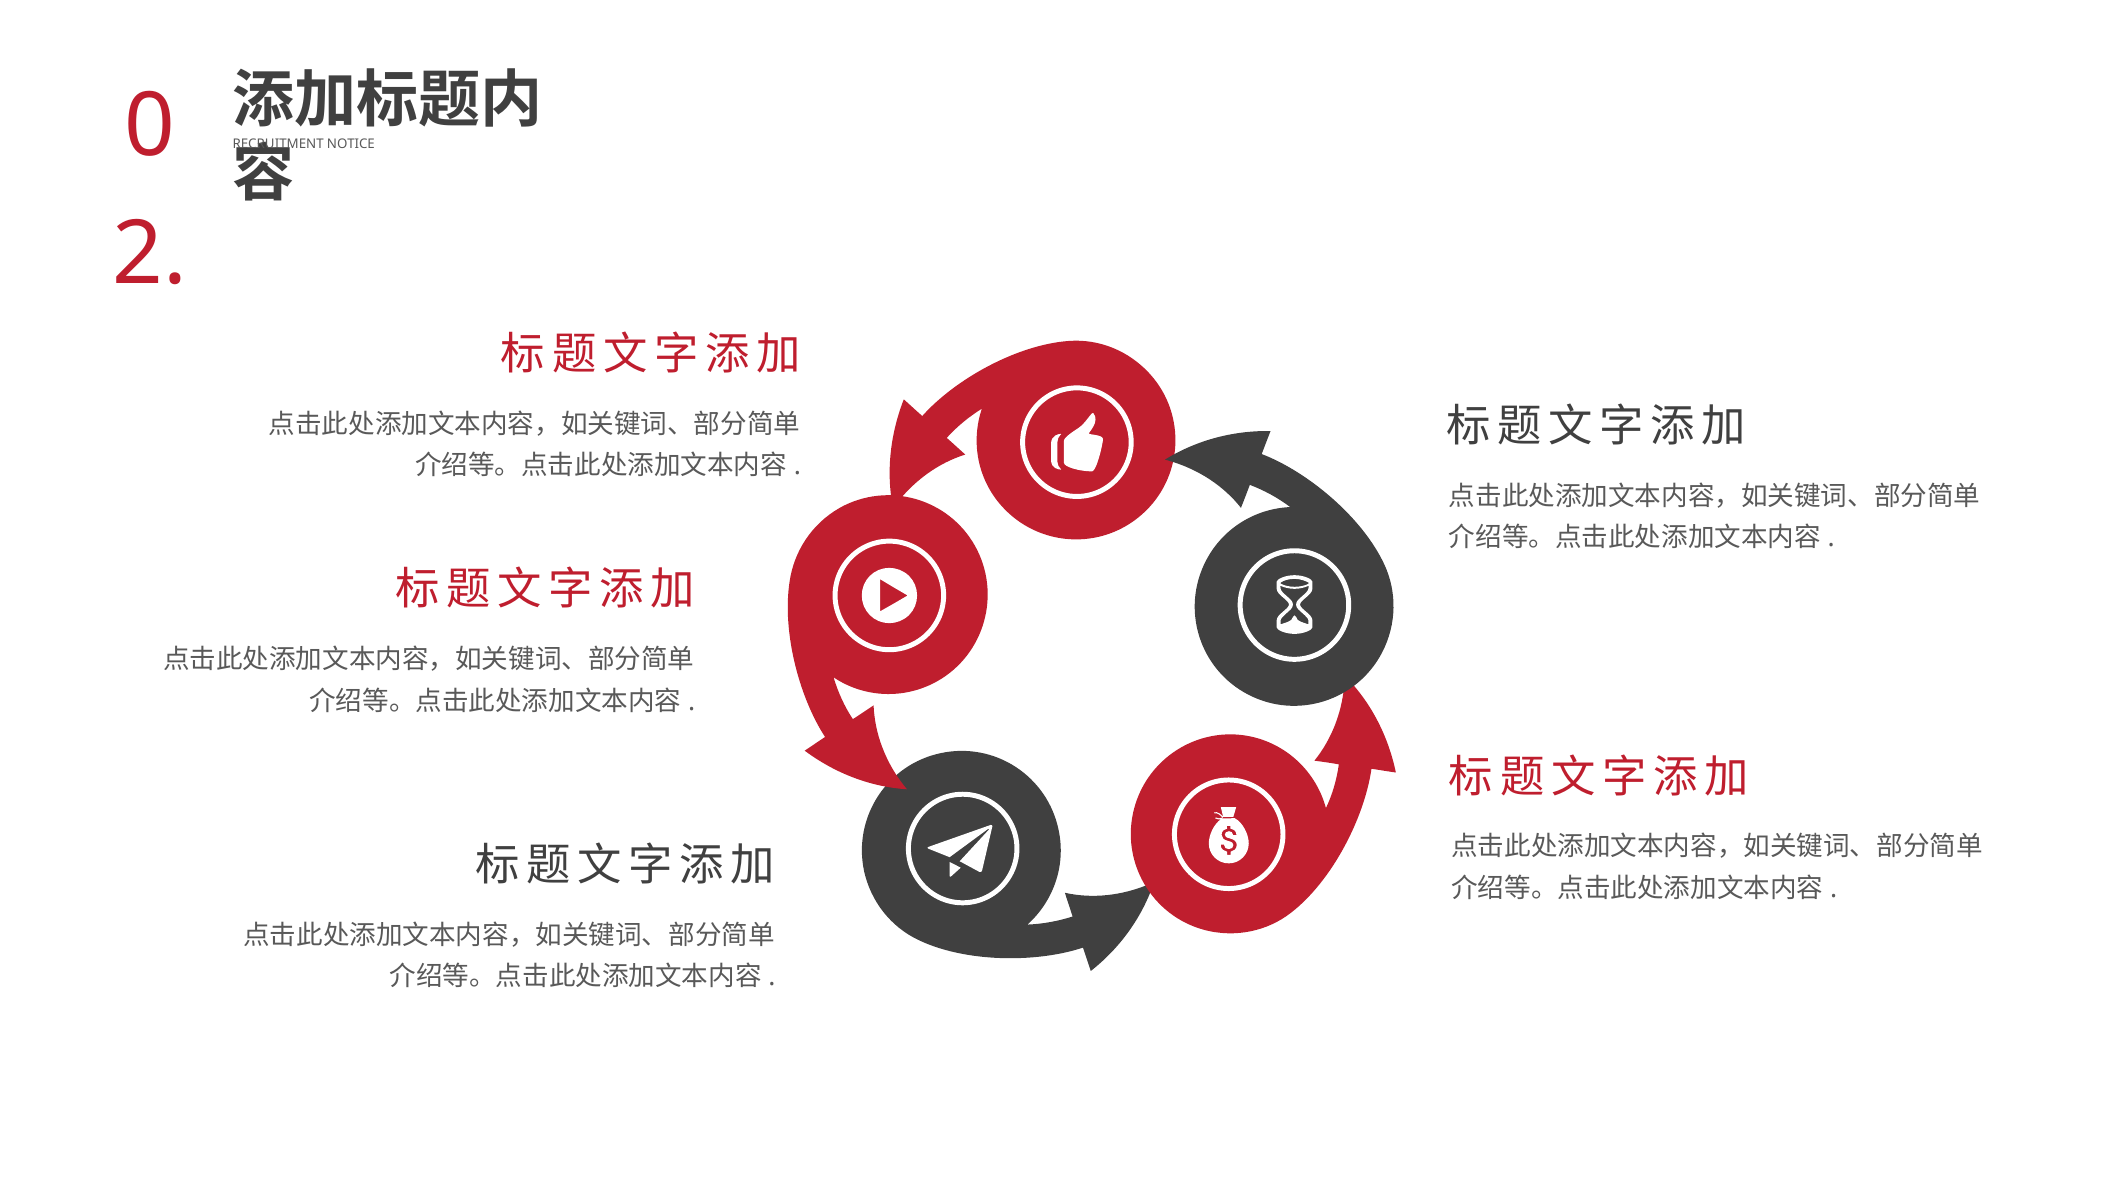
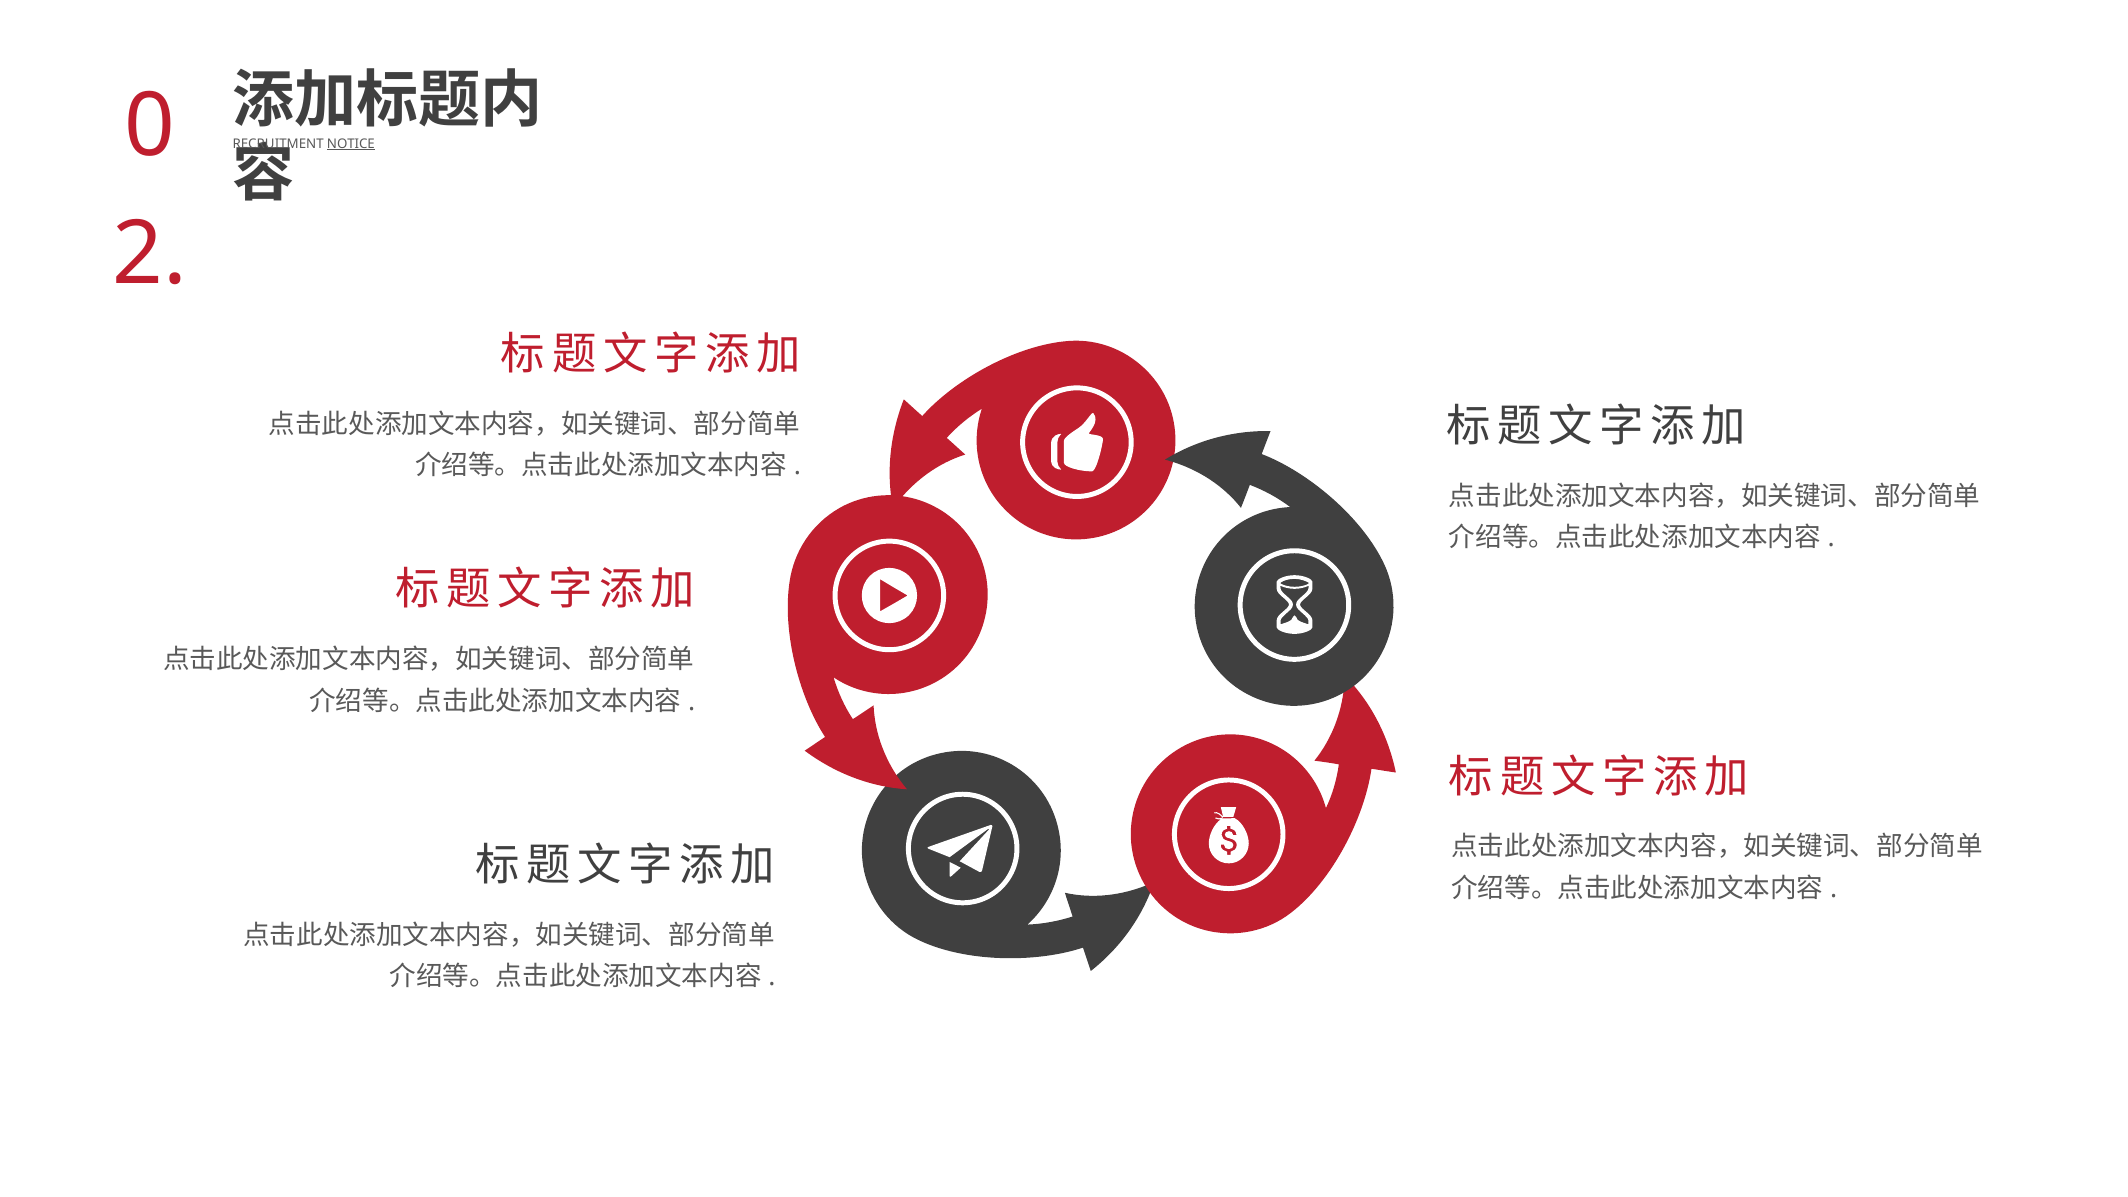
NOTICE underline: none -> present
